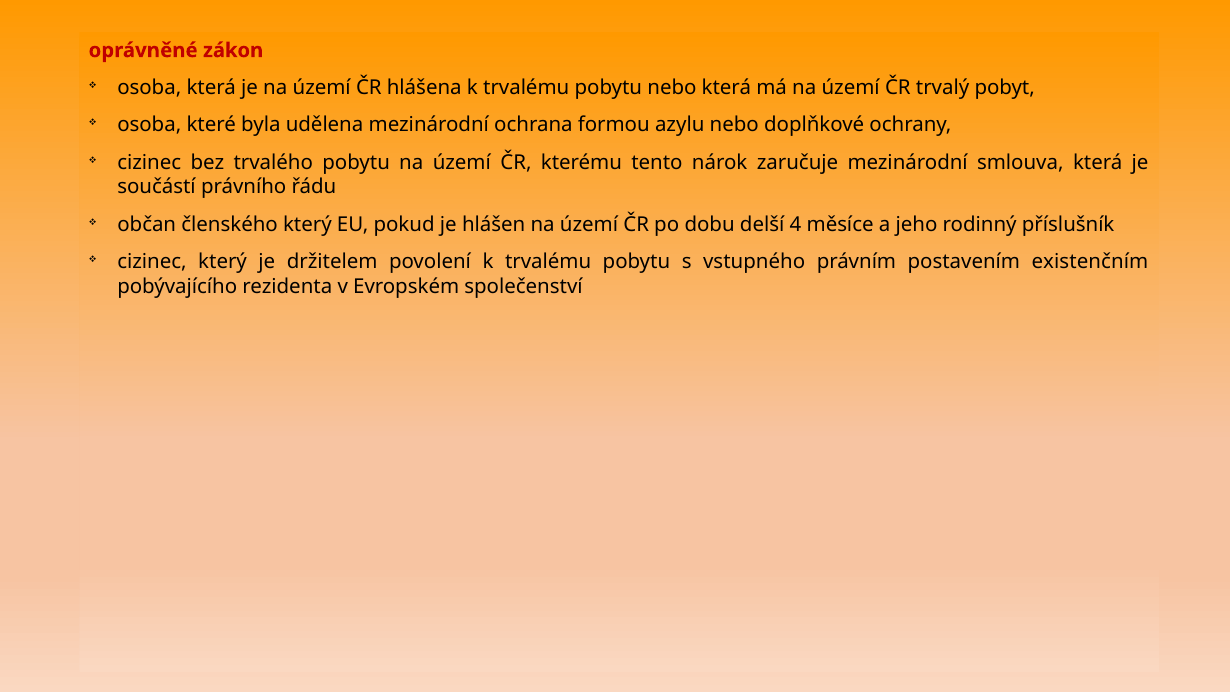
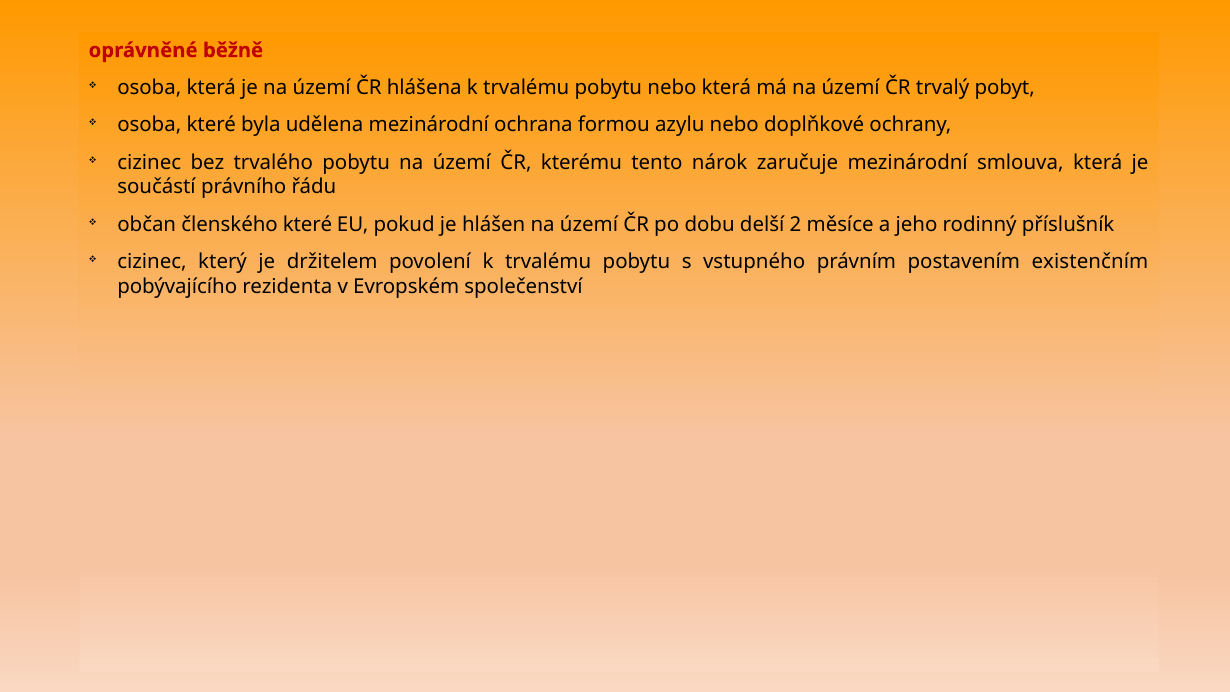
zákon: zákon -> běžně
členského který: který -> které
4: 4 -> 2
